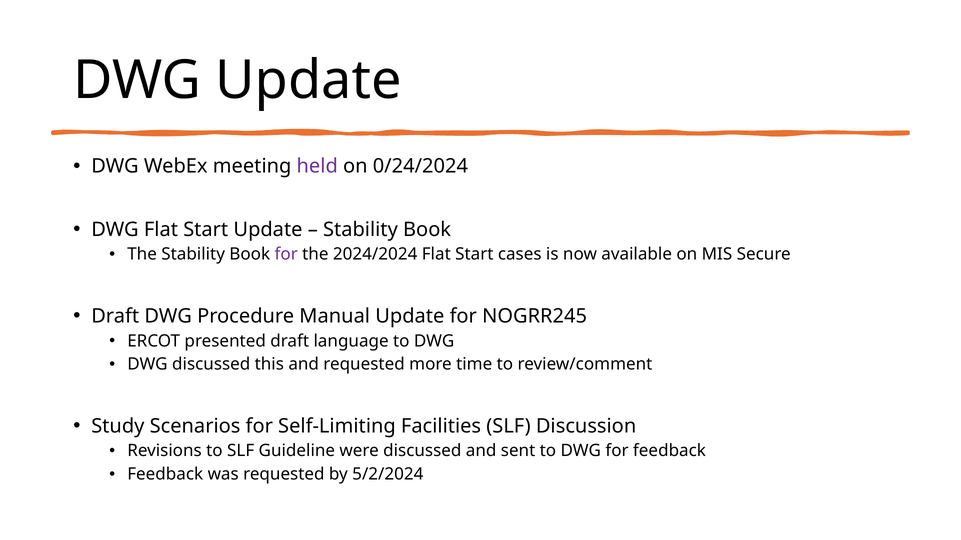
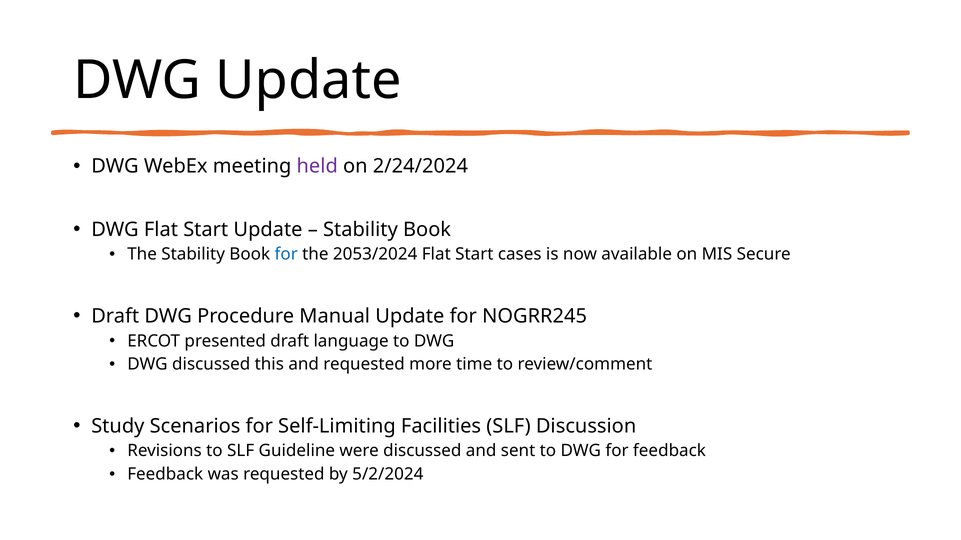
0/24/2024: 0/24/2024 -> 2/24/2024
for at (286, 255) colour: purple -> blue
2024/2024: 2024/2024 -> 2053/2024
